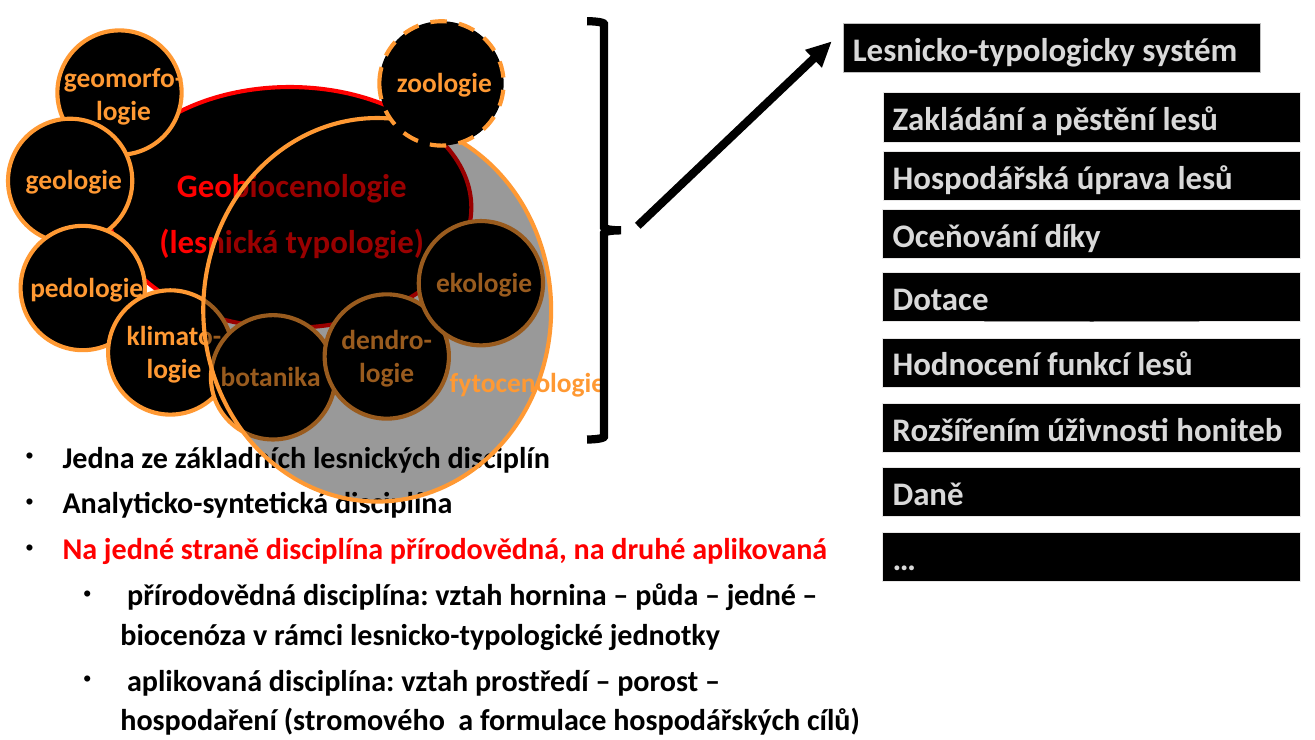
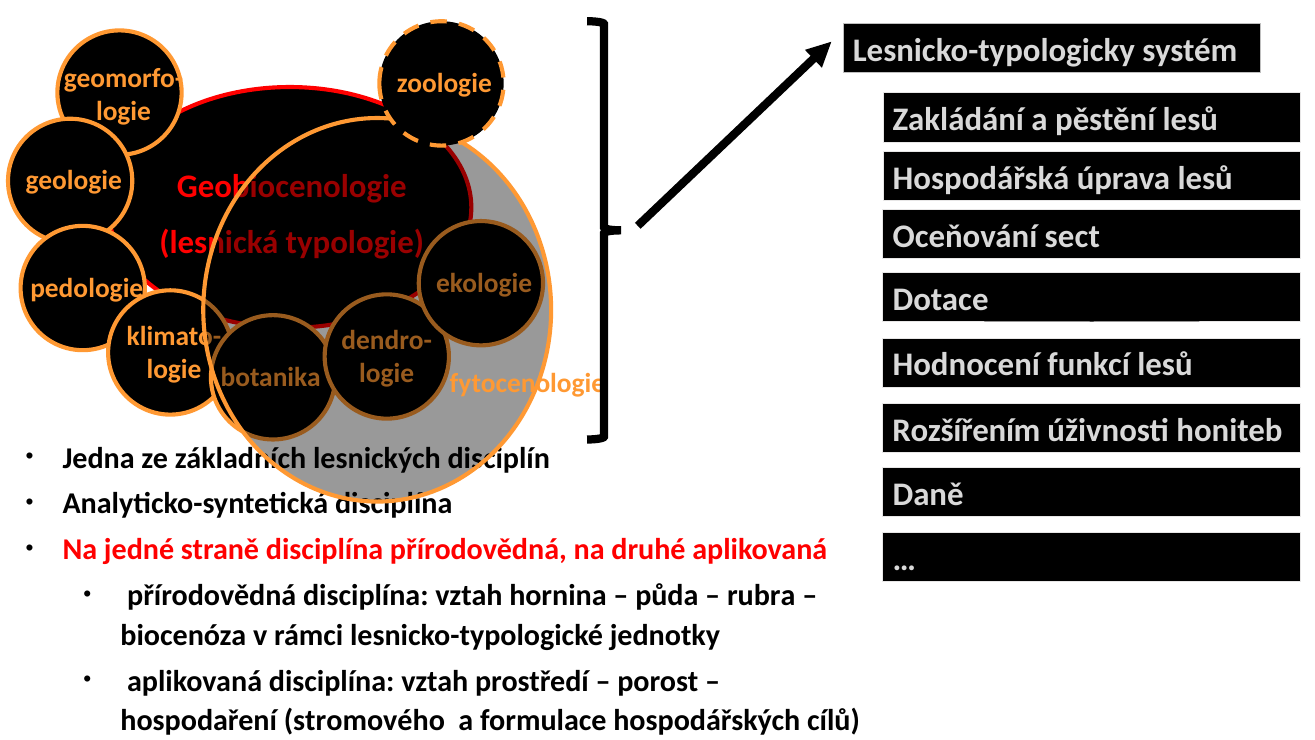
díky: díky -> sect
jedné at (761, 595): jedné -> rubra
